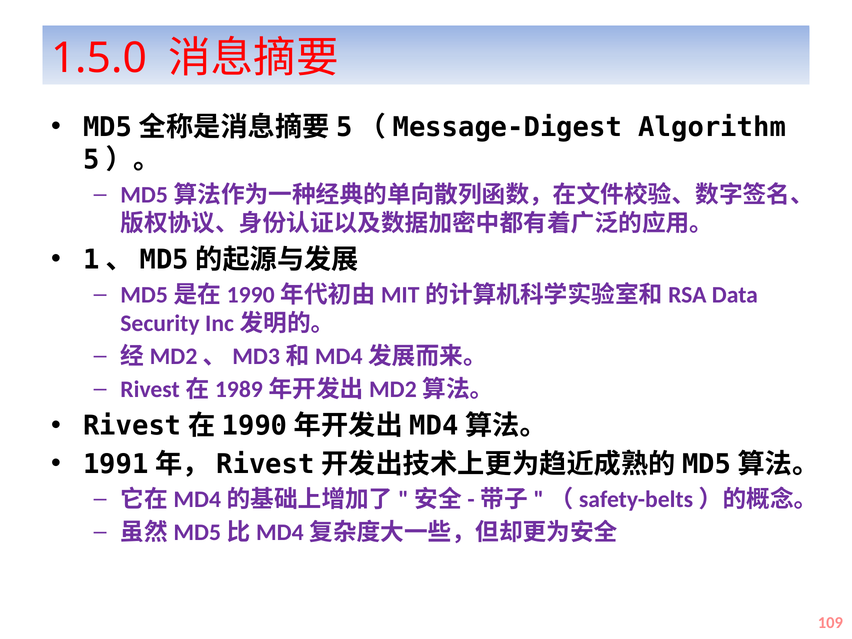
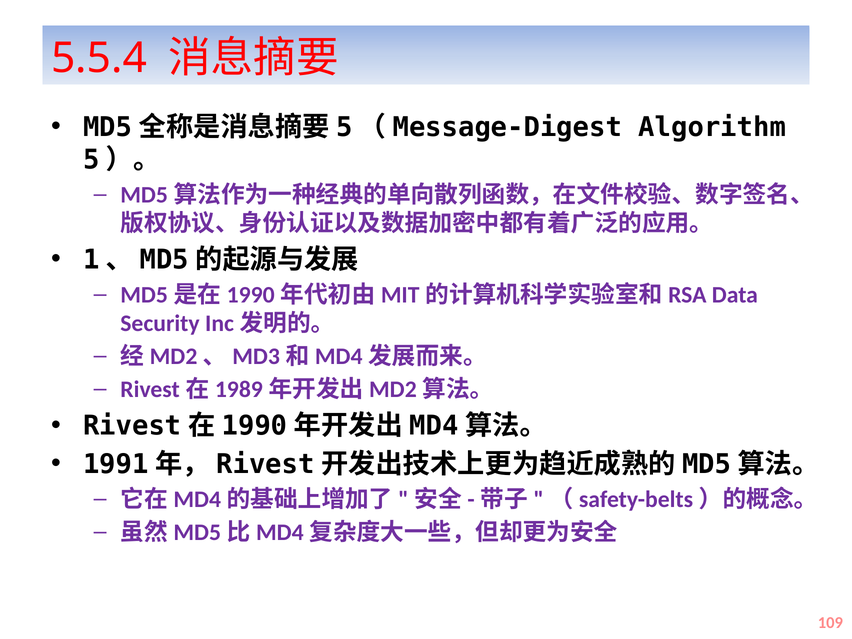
1.5.0: 1.5.0 -> 5.5.4
